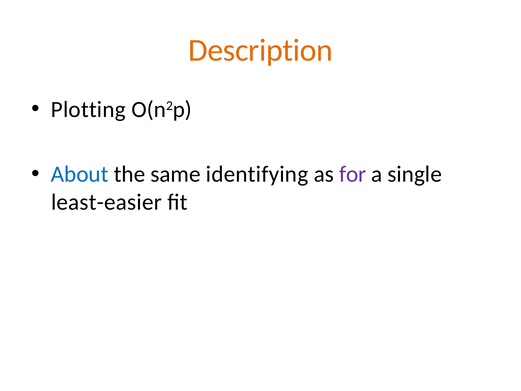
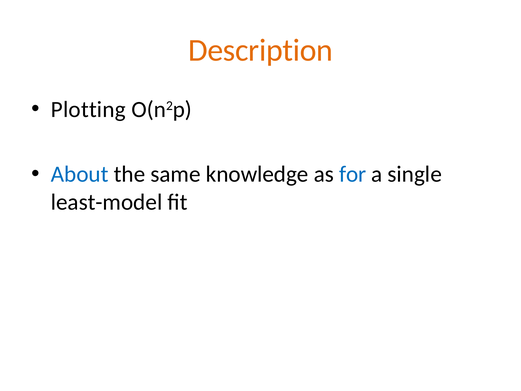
identifying: identifying -> knowledge
for colour: purple -> blue
least-easier: least-easier -> least-model
